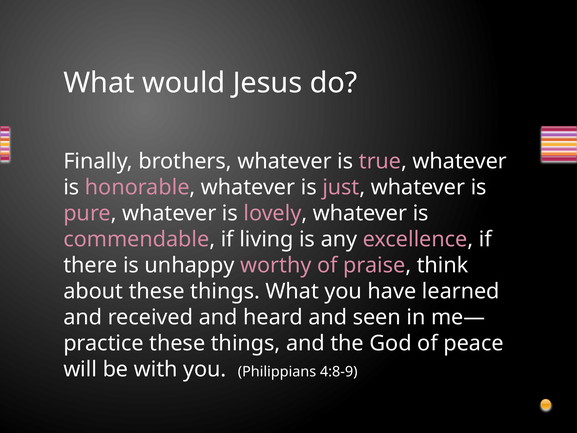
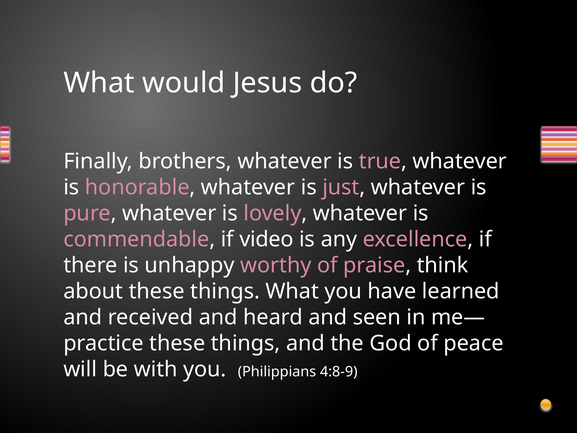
living: living -> video
